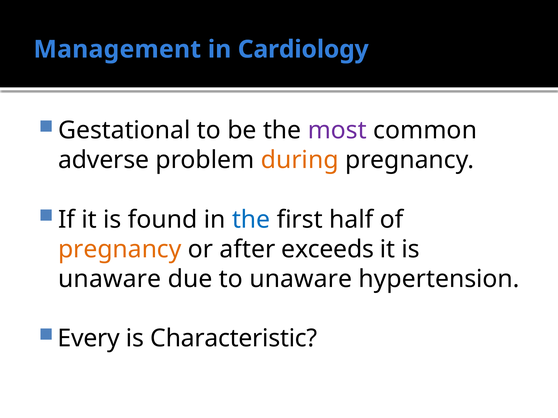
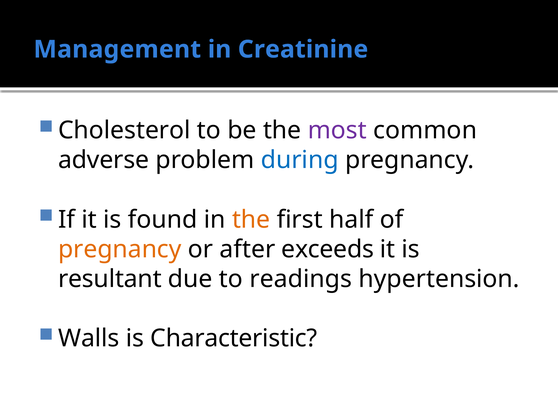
Cardiology: Cardiology -> Creatinine
Gestational: Gestational -> Cholesterol
during colour: orange -> blue
the at (251, 220) colour: blue -> orange
unaware at (110, 279): unaware -> resultant
to unaware: unaware -> readings
Every: Every -> Walls
